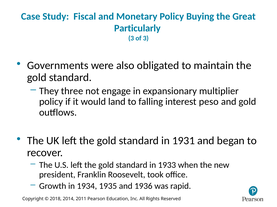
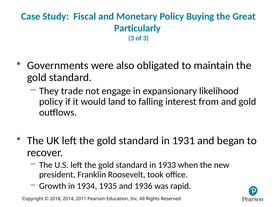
three: three -> trade
multiplier: multiplier -> likelihood
peso: peso -> from
